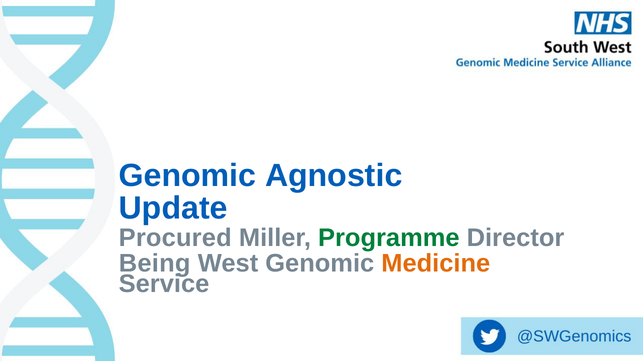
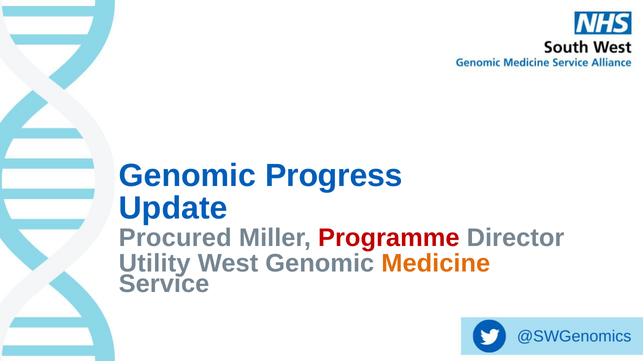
Agnostic: Agnostic -> Progress
Programme colour: green -> red
Being: Being -> Utility
